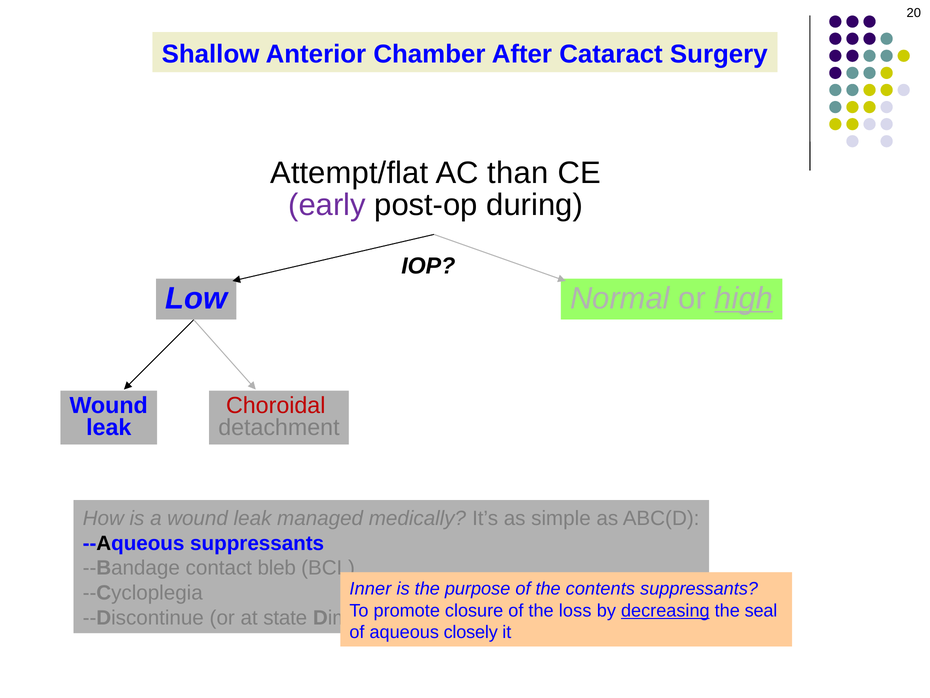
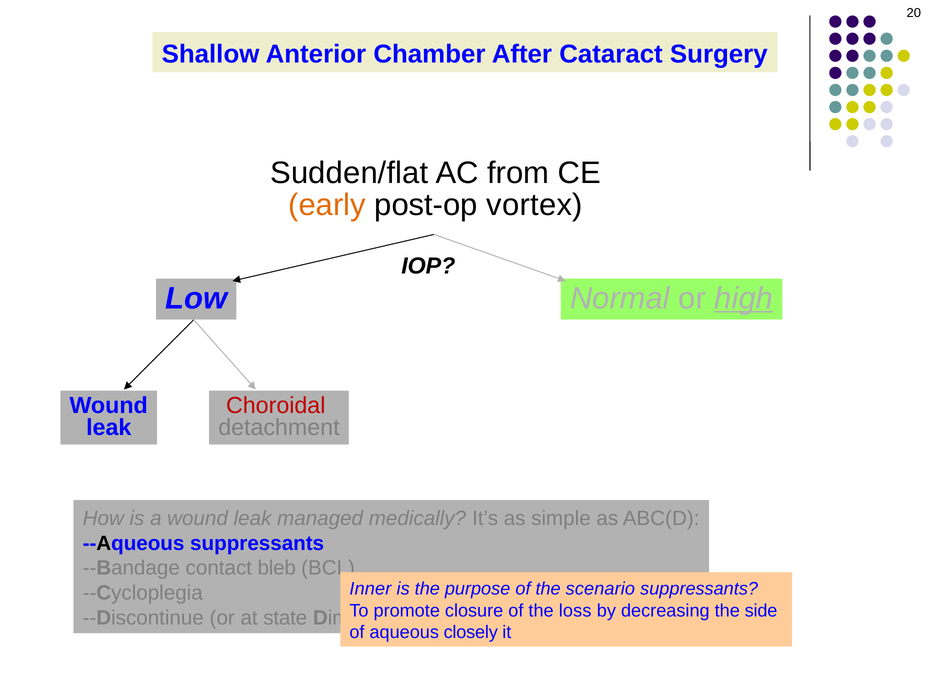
Attempt/flat: Attempt/flat -> Sudden/flat
than: than -> from
early colour: purple -> orange
during: during -> vortex
contents: contents -> scenario
decreasing underline: present -> none
seal: seal -> side
